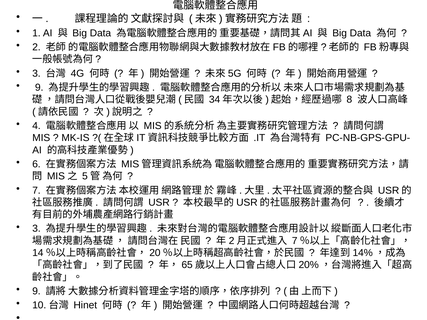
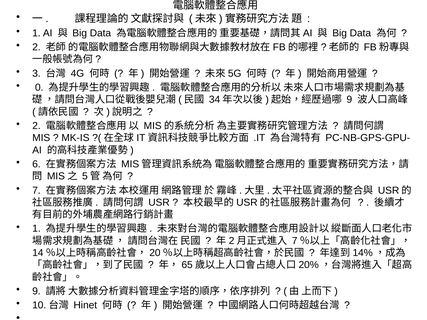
9 at (39, 88): 9 -> 0
8 at (349, 100): 8 -> 9
4 at (36, 126): 4 -> 2
3 at (36, 229): 3 -> 1
